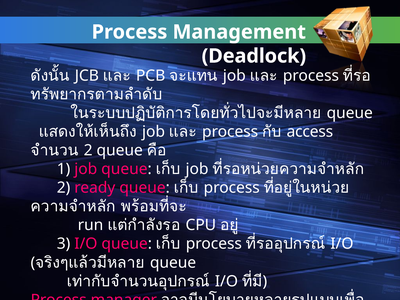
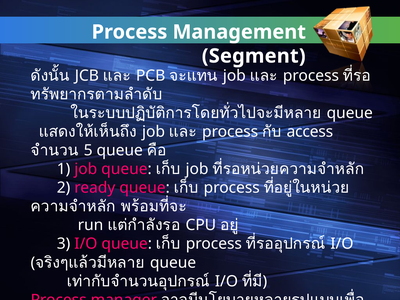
Deadlock: Deadlock -> Segment
2 at (88, 150): 2 -> 5
